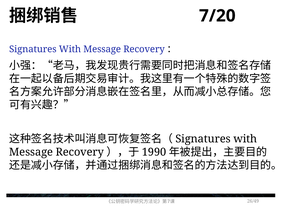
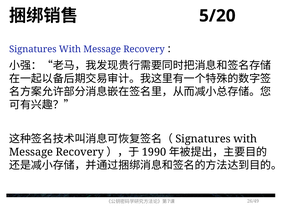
7/20: 7/20 -> 5/20
